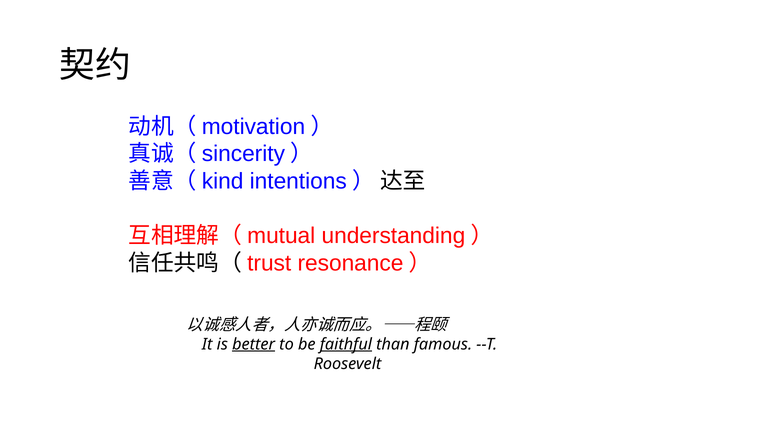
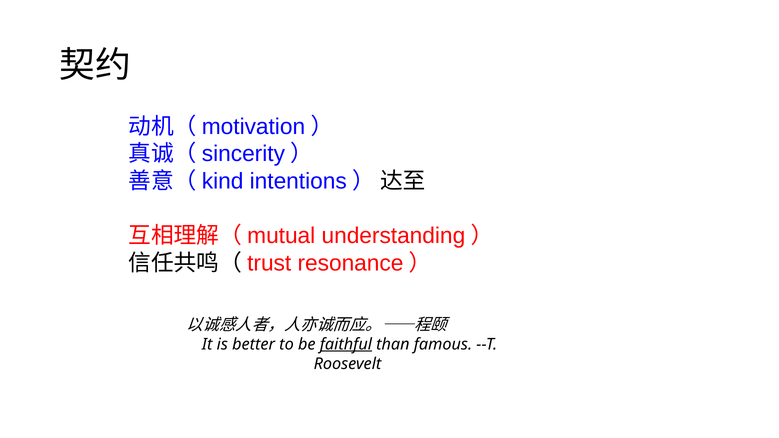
better underline: present -> none
